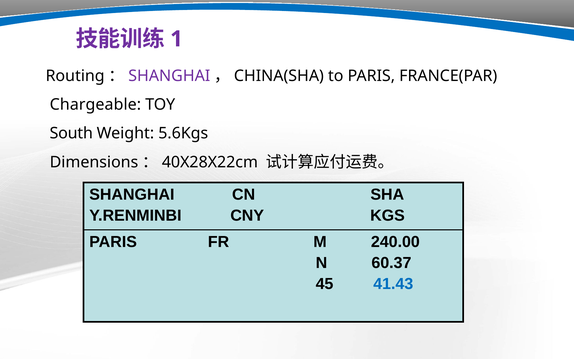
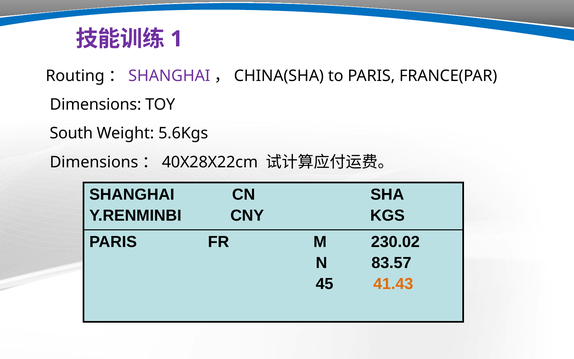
Chargeable at (95, 105): Chargeable -> Dimensions
240.00: 240.00 -> 230.02
60.37: 60.37 -> 83.57
41.43 colour: blue -> orange
